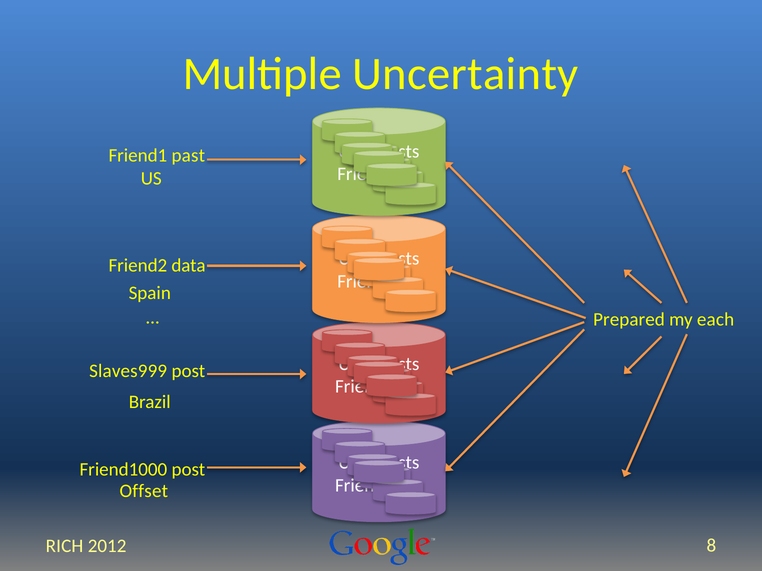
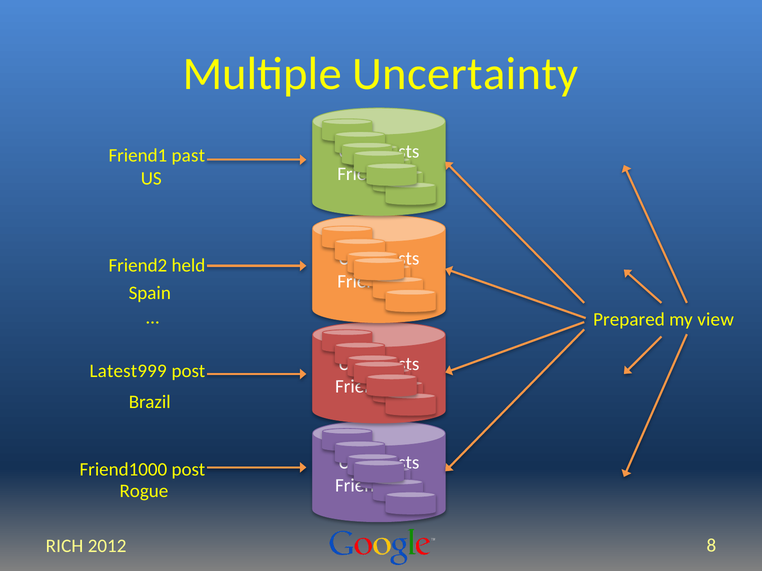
data: data -> held
each: each -> view
Slaves999: Slaves999 -> Latest999
Offset: Offset -> Rogue
